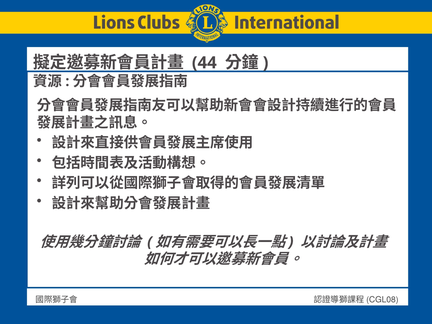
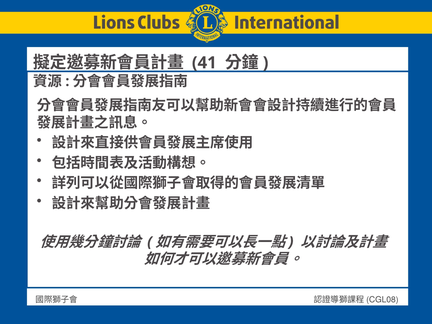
44: 44 -> 41
